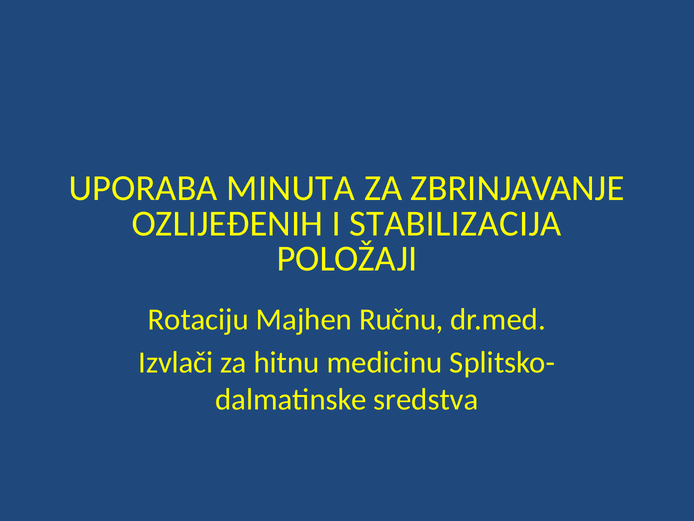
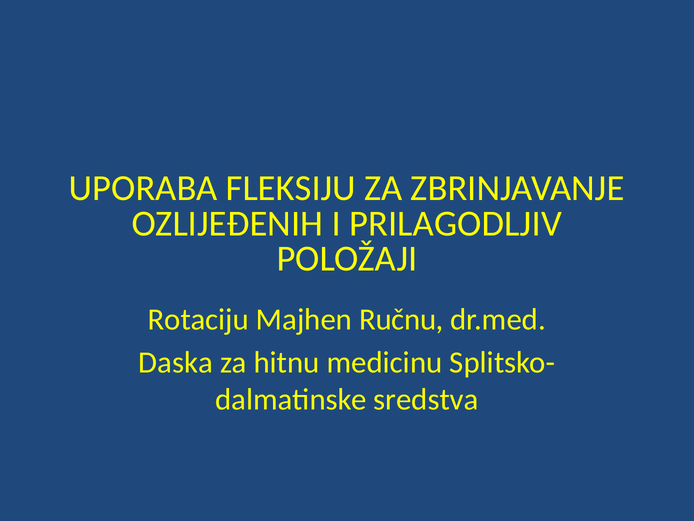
MINUTA: MINUTA -> FLEKSIJU
STABILIZACIJA: STABILIZACIJA -> PRILAGODLJIV
Izvlači: Izvlači -> Daska
